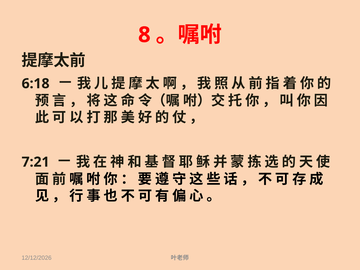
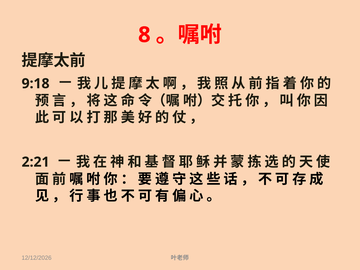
6:18: 6:18 -> 9:18
7:21: 7:21 -> 2:21
